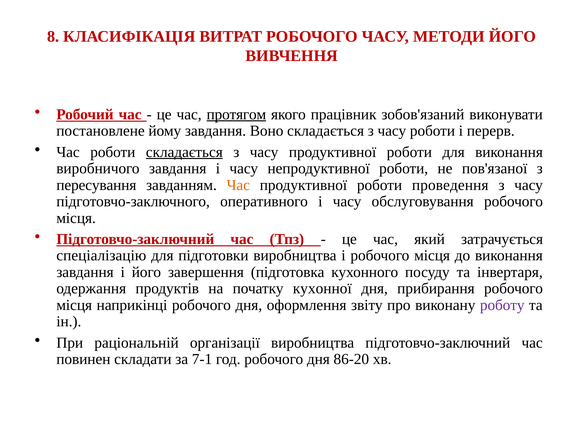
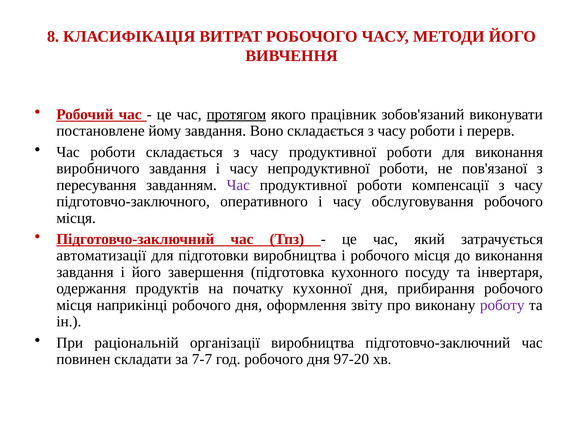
складається at (184, 152) underline: present -> none
Час at (238, 185) colour: orange -> purple
проведення: проведення -> компенсації
спеціалізацію: спеціалізацію -> автоматизації
7-1: 7-1 -> 7-7
86-20: 86-20 -> 97-20
